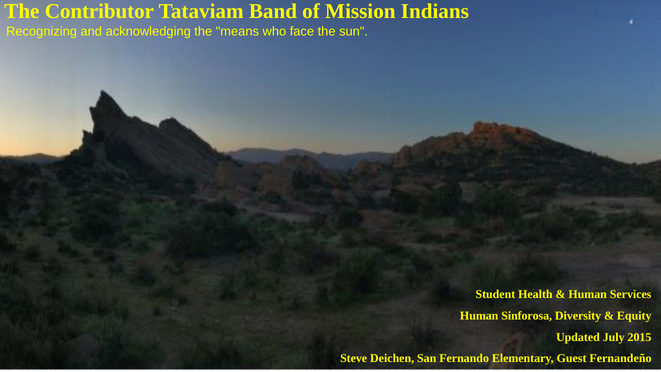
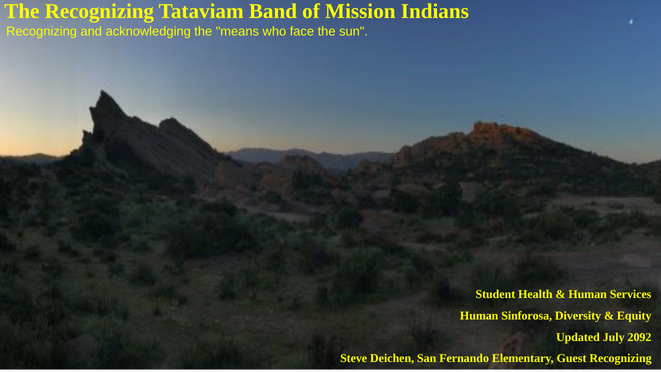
The Contributor: Contributor -> Recognizing
2015: 2015 -> 2092
Guest Fernandeño: Fernandeño -> Recognizing
